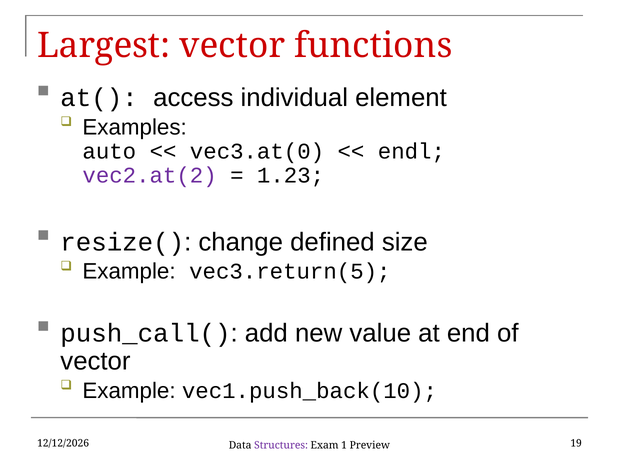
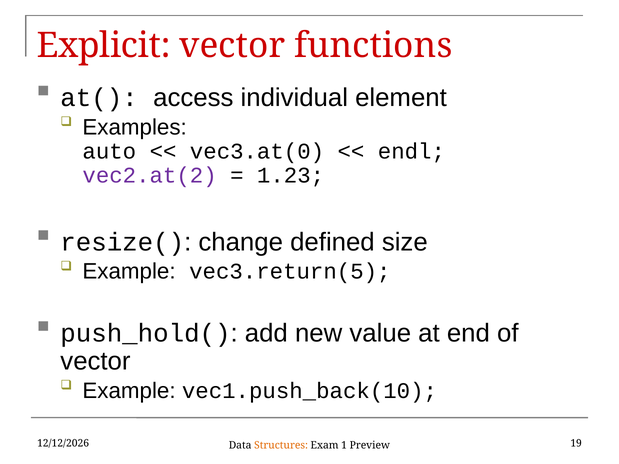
Largest: Largest -> Explicit
push_call(: push_call( -> push_hold(
Structures colour: purple -> orange
